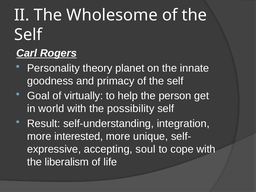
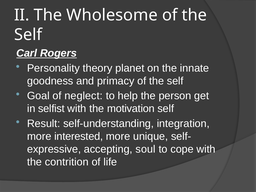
virtually: virtually -> neglect
world: world -> selfist
possibility: possibility -> motivation
liberalism: liberalism -> contrition
